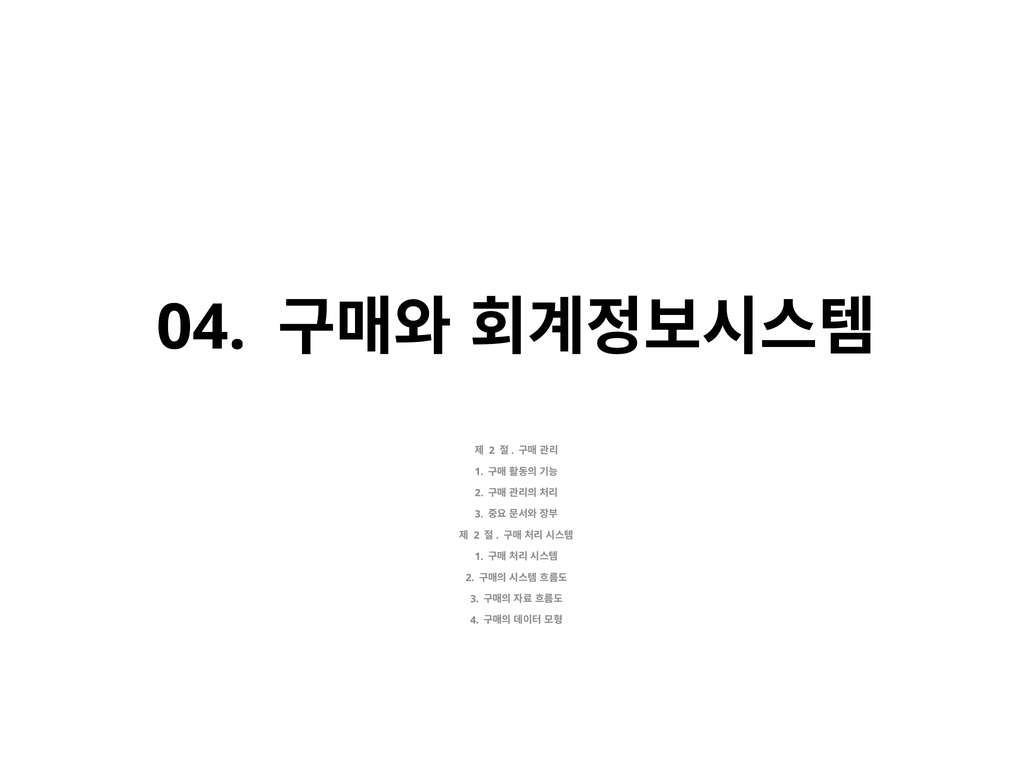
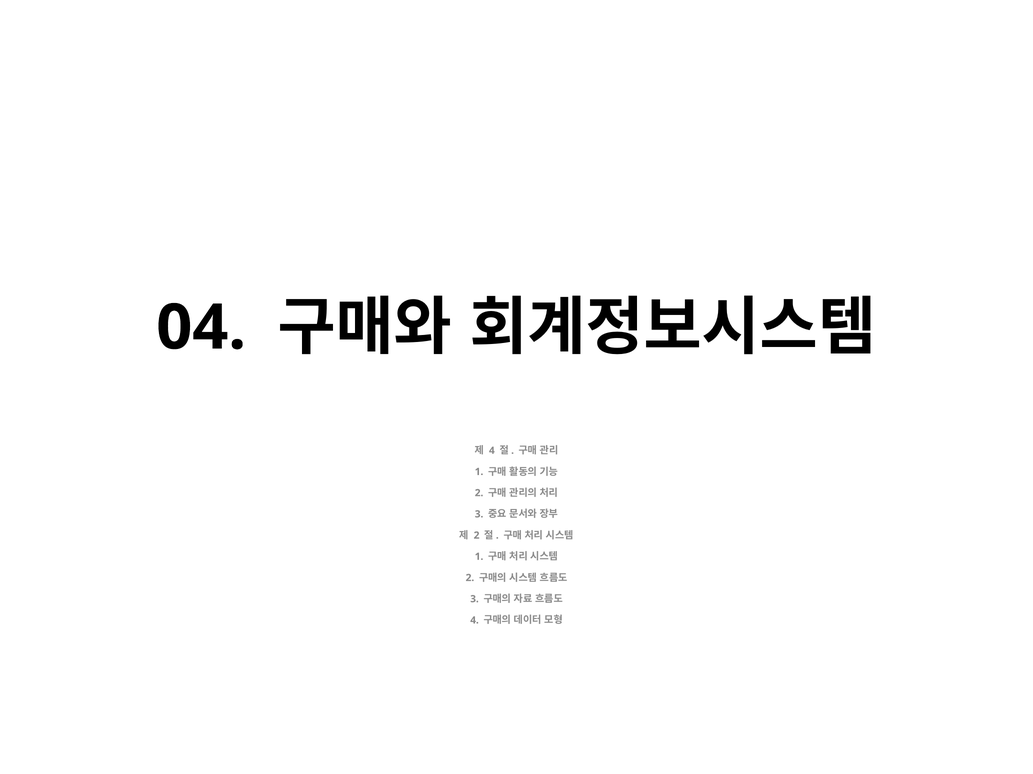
2 at (492, 451): 2 -> 4
